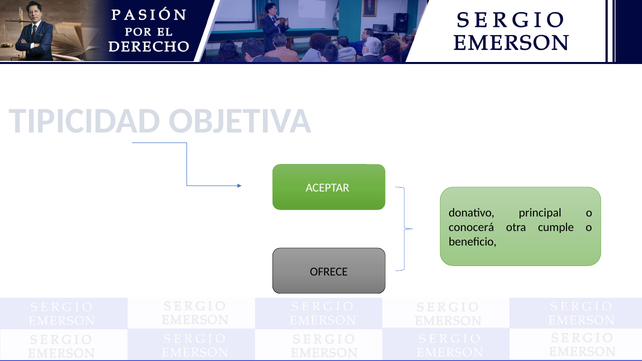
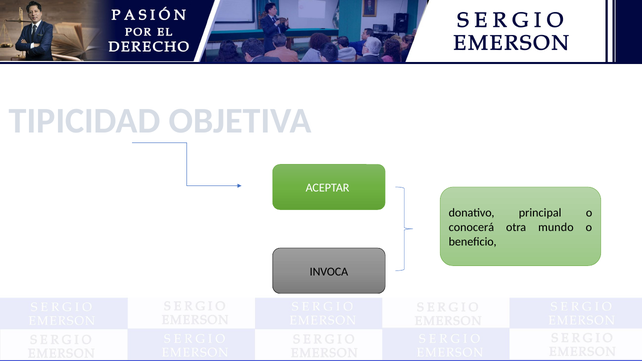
cumple: cumple -> mundo
OFRECE: OFRECE -> INVOCA
